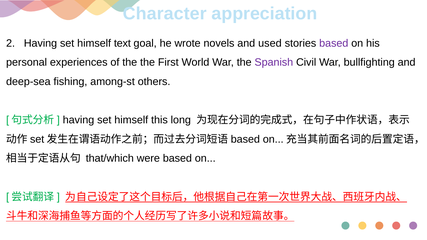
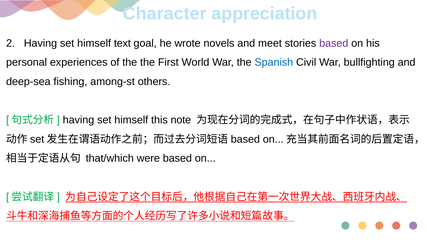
used: used -> meet
Spanish colour: purple -> blue
long: long -> note
